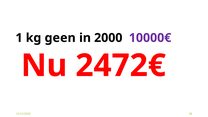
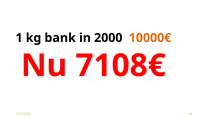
geen: geen -> bank
10000€ colour: purple -> orange
2472€: 2472€ -> 7108€
